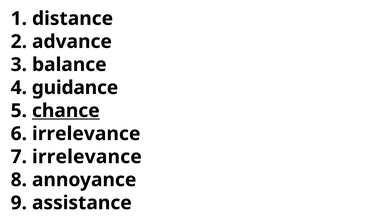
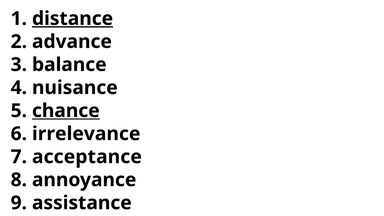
distance underline: none -> present
guidance: guidance -> nuisance
7 irrelevance: irrelevance -> acceptance
